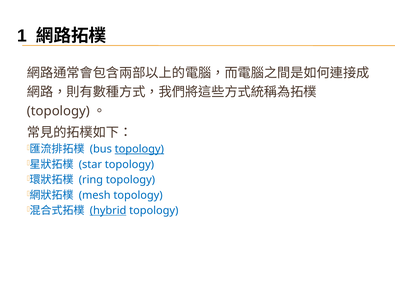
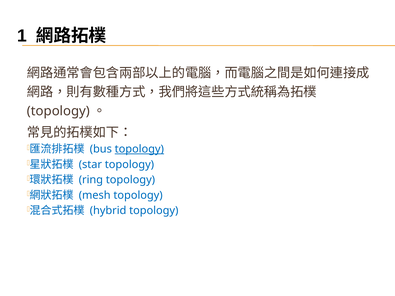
hybrid underline: present -> none
